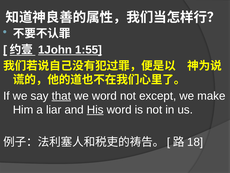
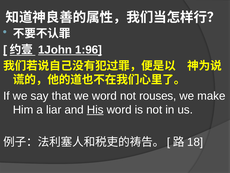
1:55: 1:55 -> 1:96
that underline: present -> none
except: except -> rouses
